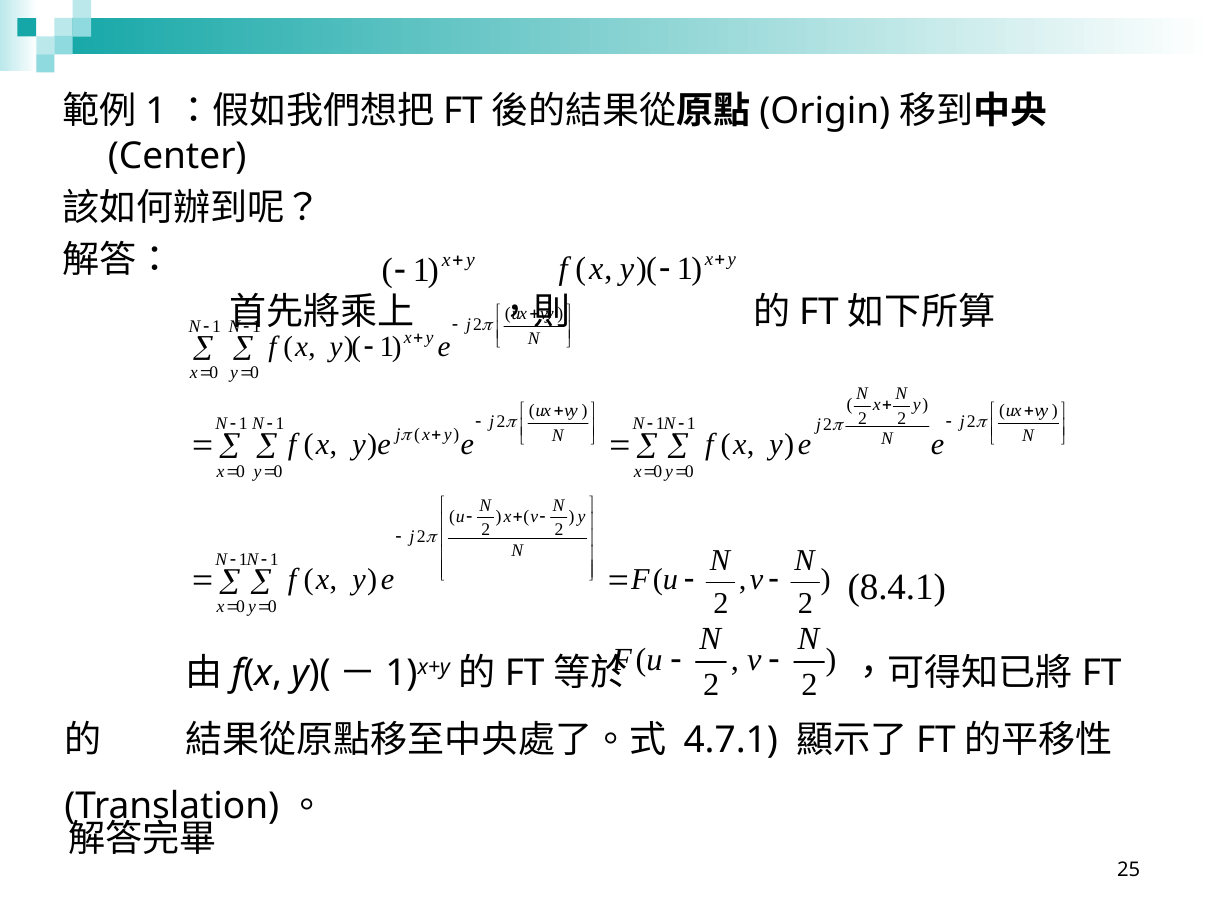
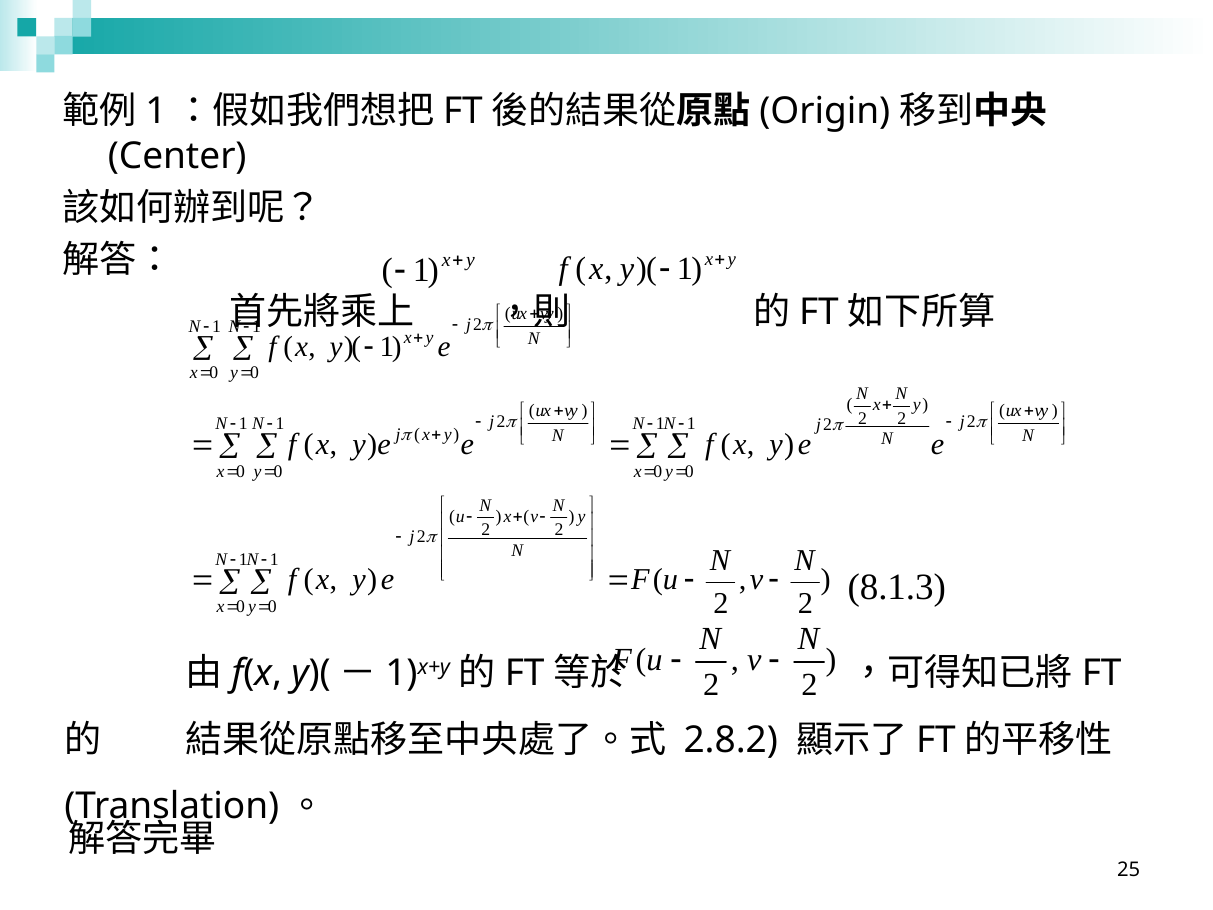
8.4.1: 8.4.1 -> 8.1.3
4.7.1: 4.7.1 -> 2.8.2
